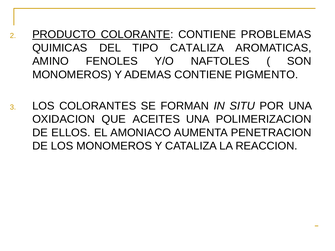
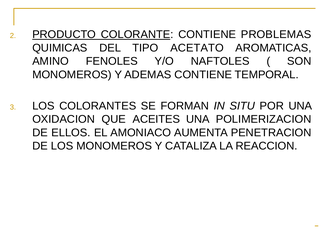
TIPO CATALIZA: CATALIZA -> ACETATO
PIGMENTO: PIGMENTO -> TEMPORAL
